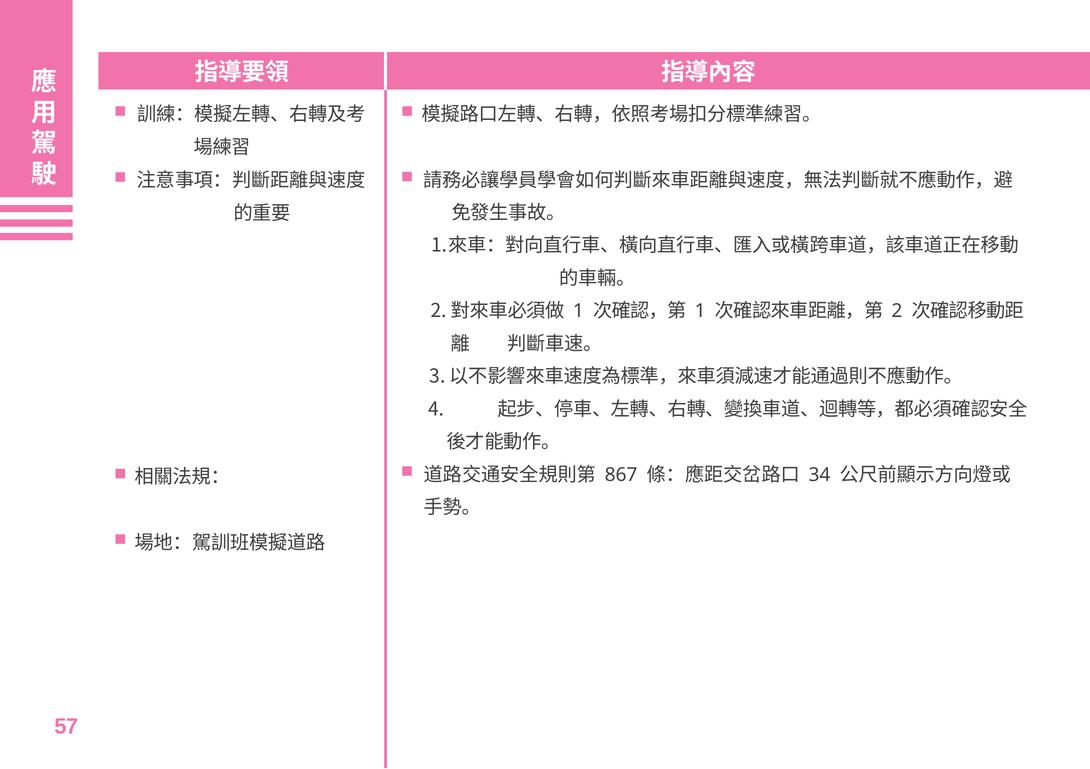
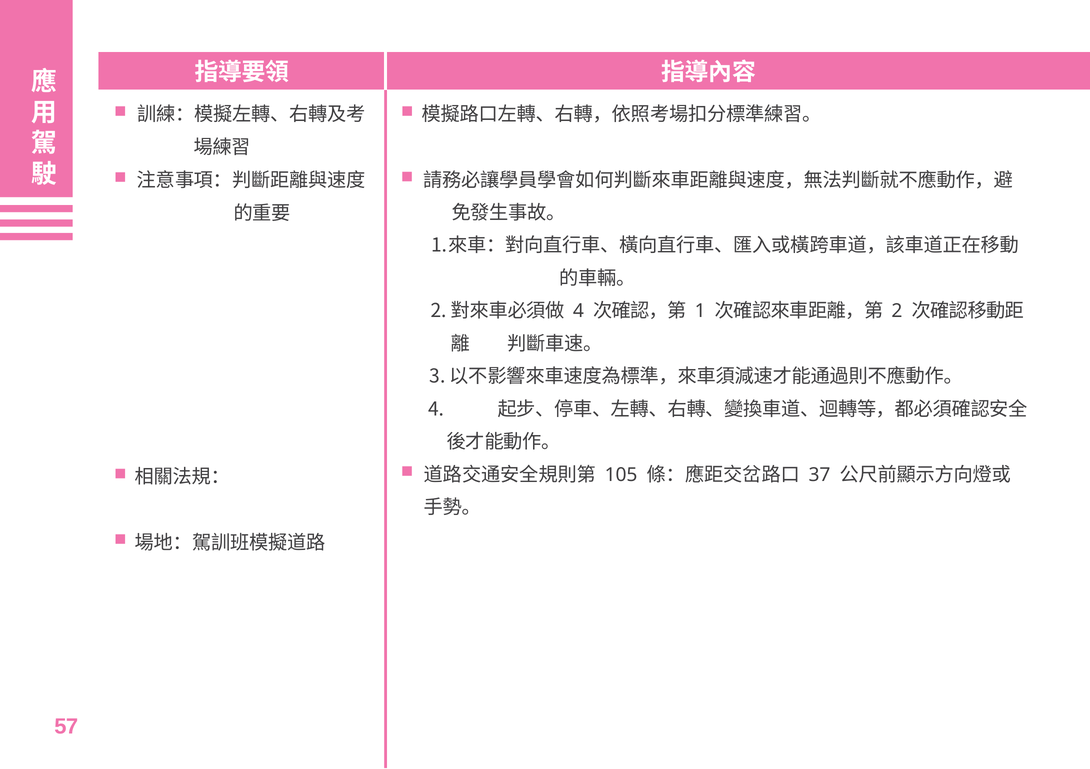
1 at (578, 311): 1 -> 4
867: 867 -> 105
34: 34 -> 37
